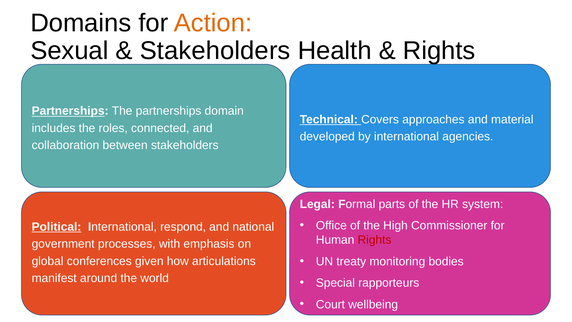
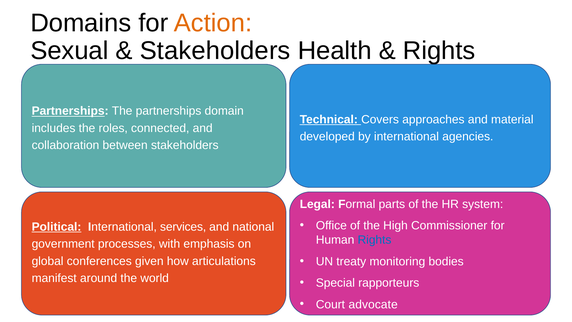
respond: respond -> services
Rights at (374, 240) colour: red -> blue
wellbeing: wellbeing -> advocate
